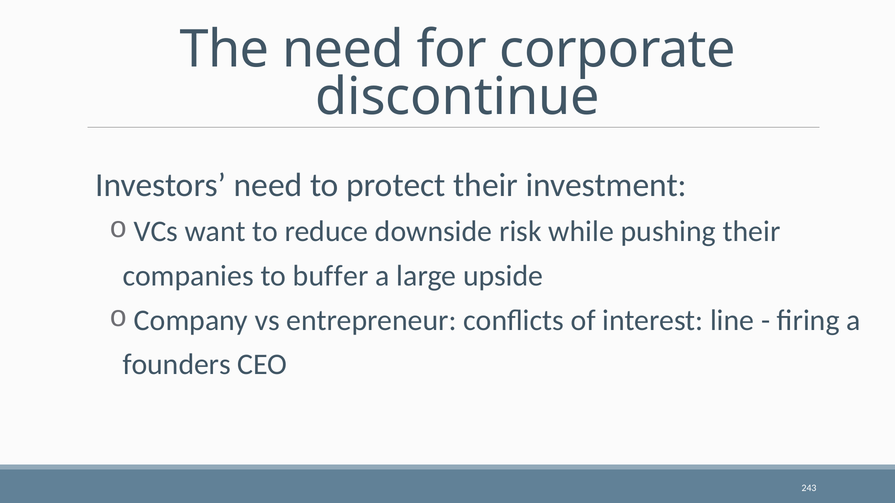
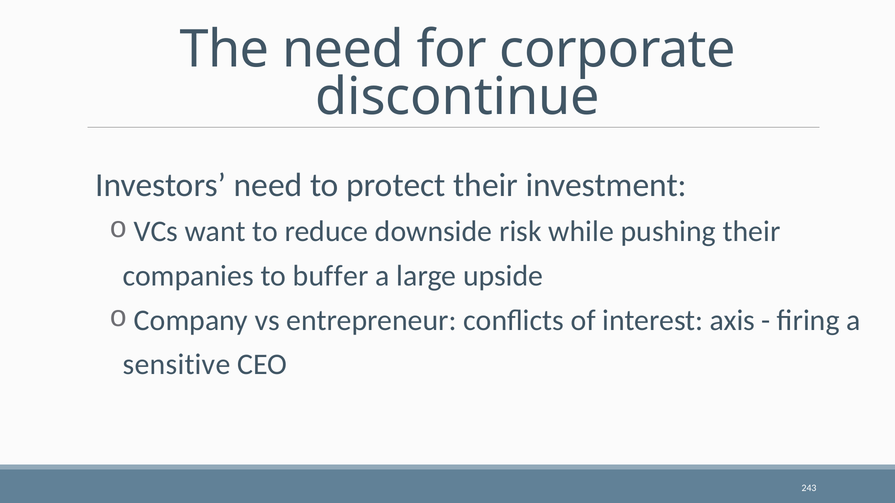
line: line -> axis
founders: founders -> sensitive
